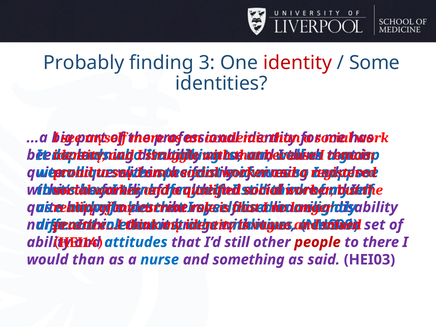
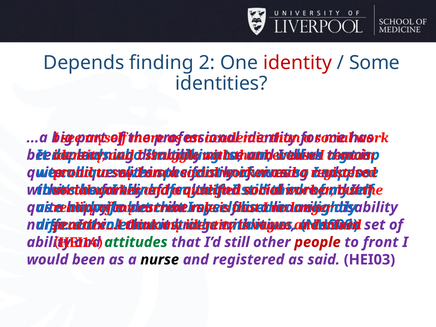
Probably at (84, 63): Probably -> Depends
3: 3 -> 2
attitudes colour: blue -> green
there: there -> front
would than: than -> been
nurse at (160, 260) colour: blue -> black
and something: something -> registered
